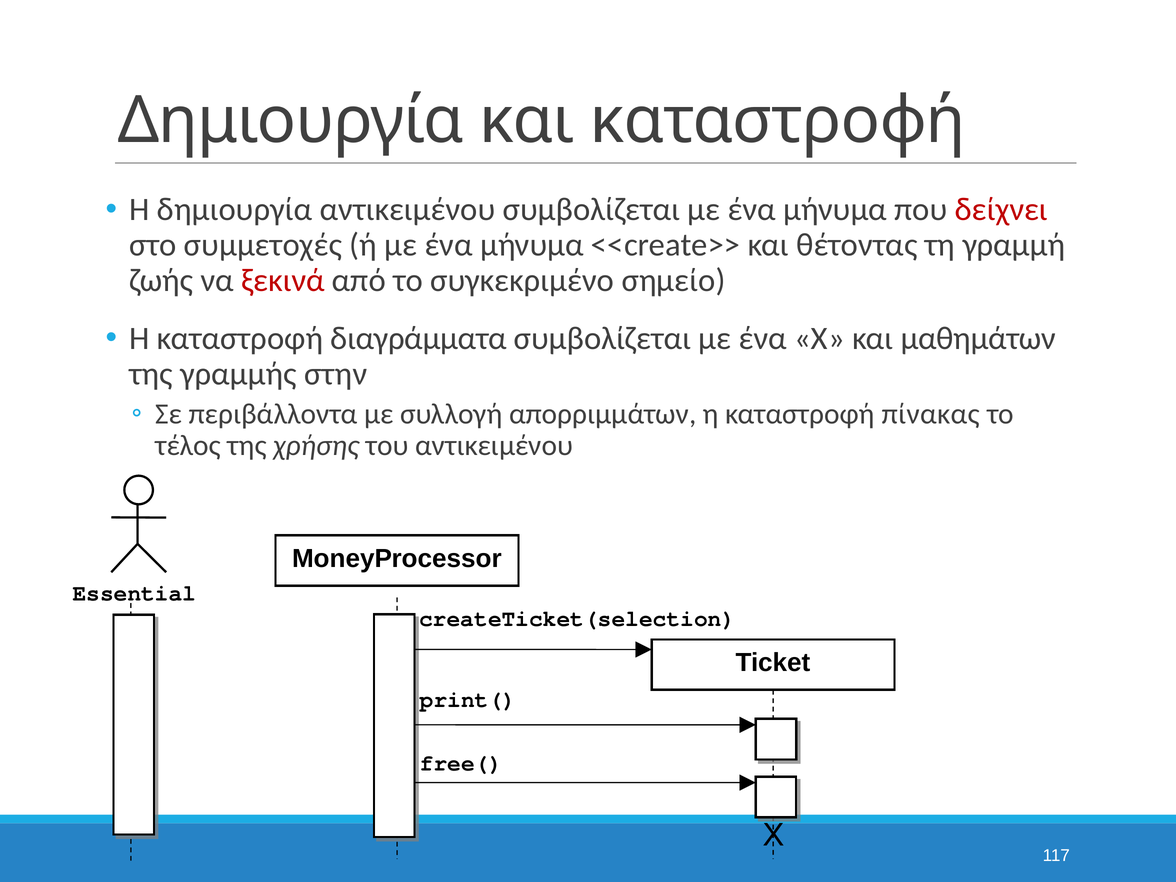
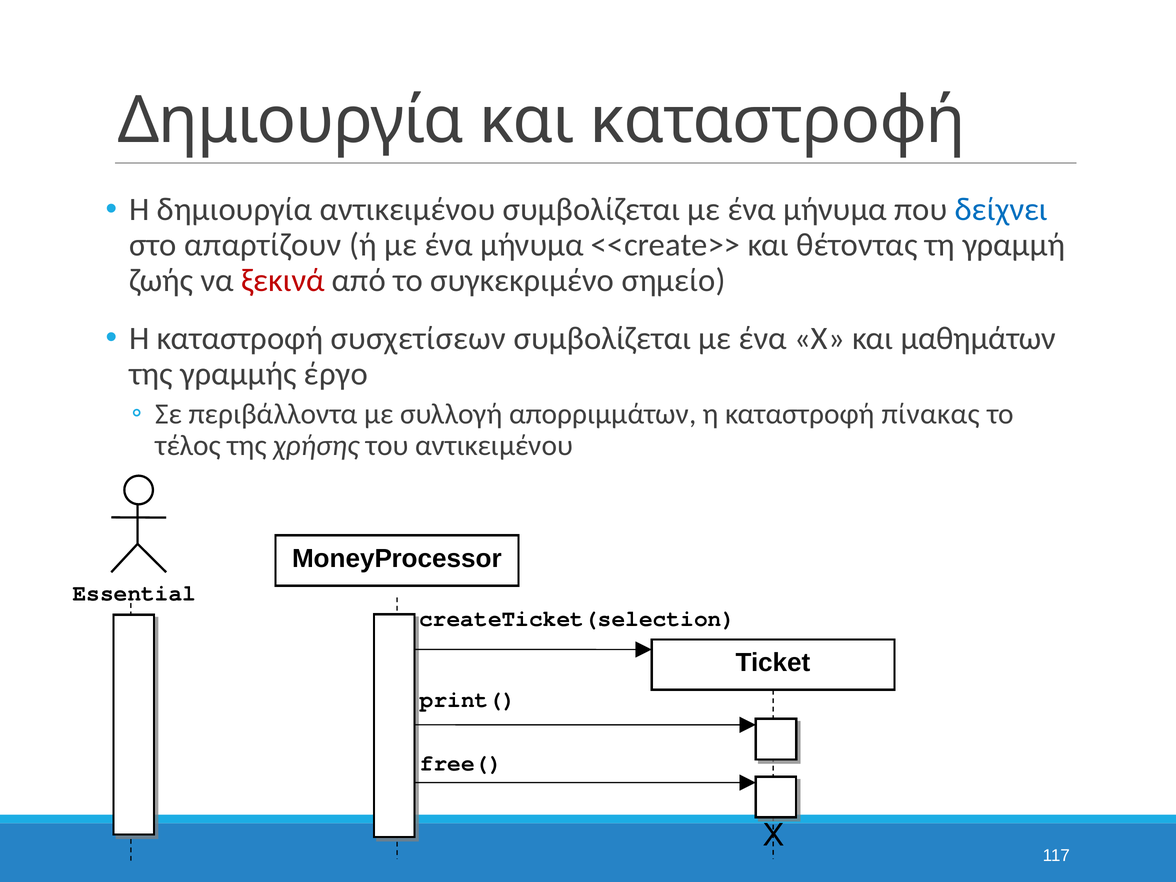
δείχνει colour: red -> blue
συμμετοχές: συμμετοχές -> απαρτίζουν
διαγράμματα: διαγράμματα -> συσχετίσεων
στην: στην -> έργο
